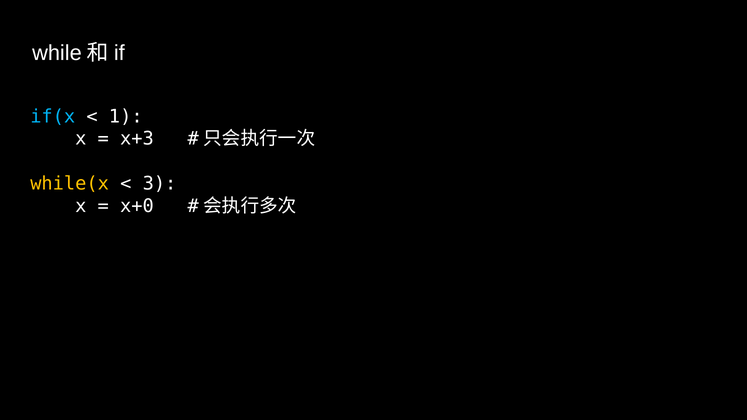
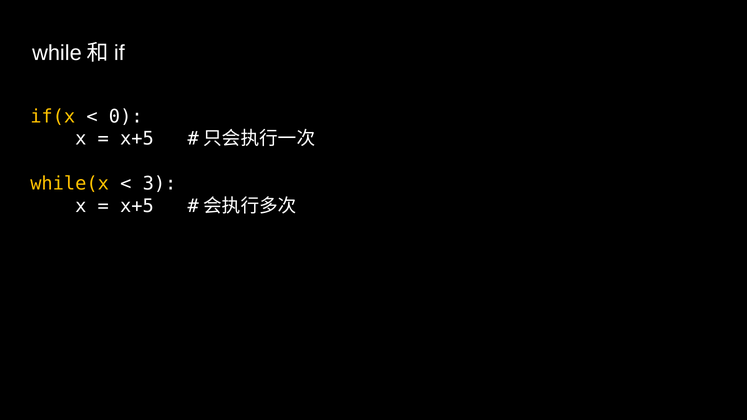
if(x colour: light blue -> yellow
1: 1 -> 0
x+3 at (137, 139): x+3 -> x+5
x+0 at (137, 206): x+0 -> x+5
